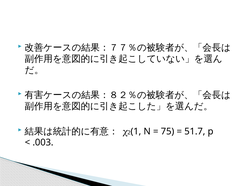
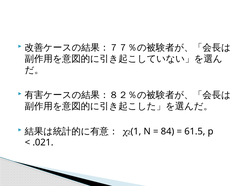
75: 75 -> 84
51.7: 51.7 -> 61.5
.003: .003 -> .021
